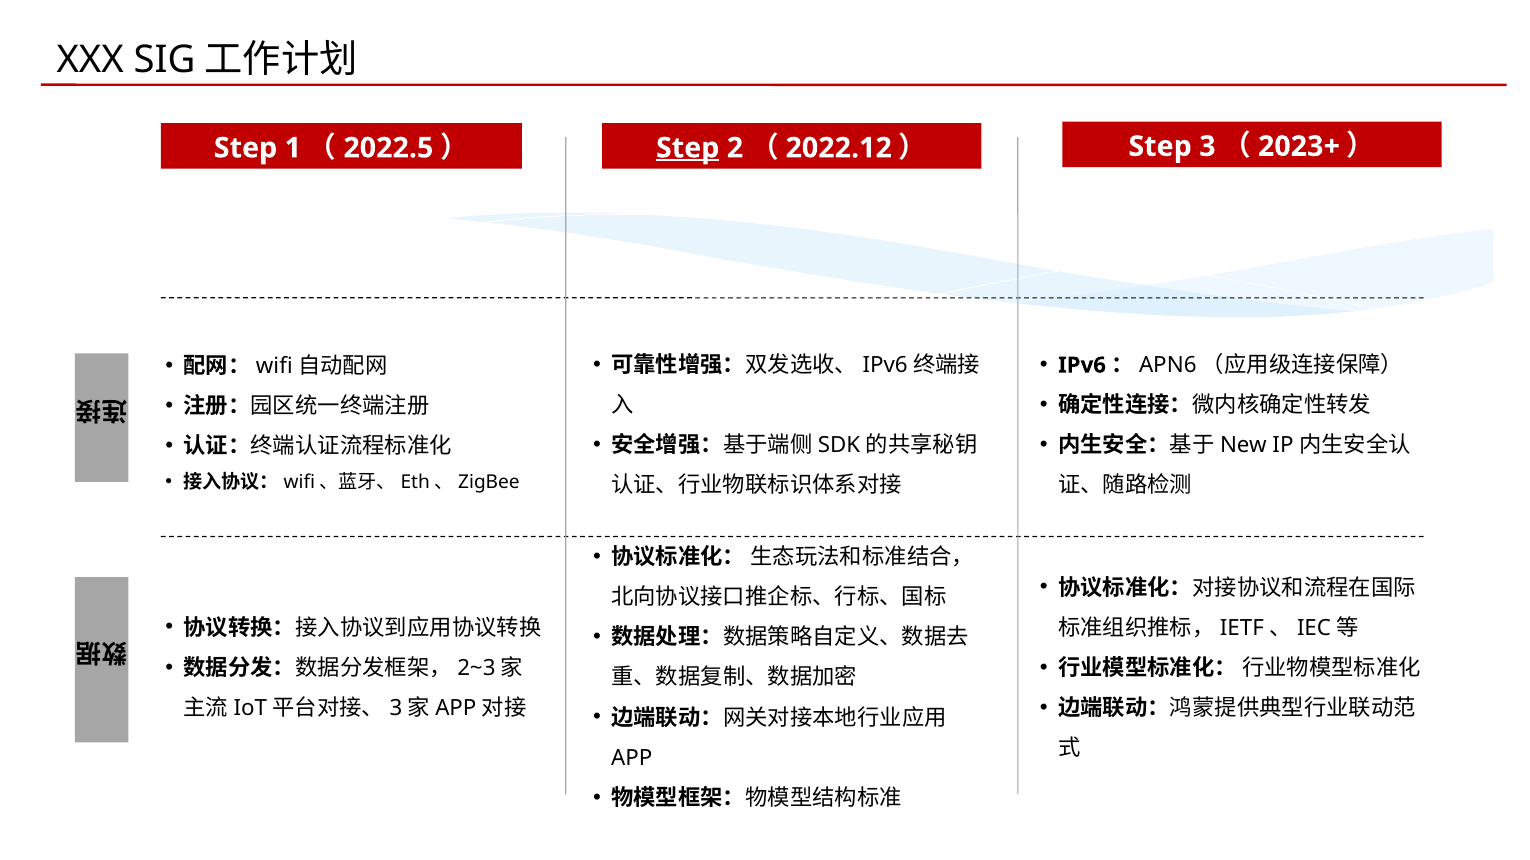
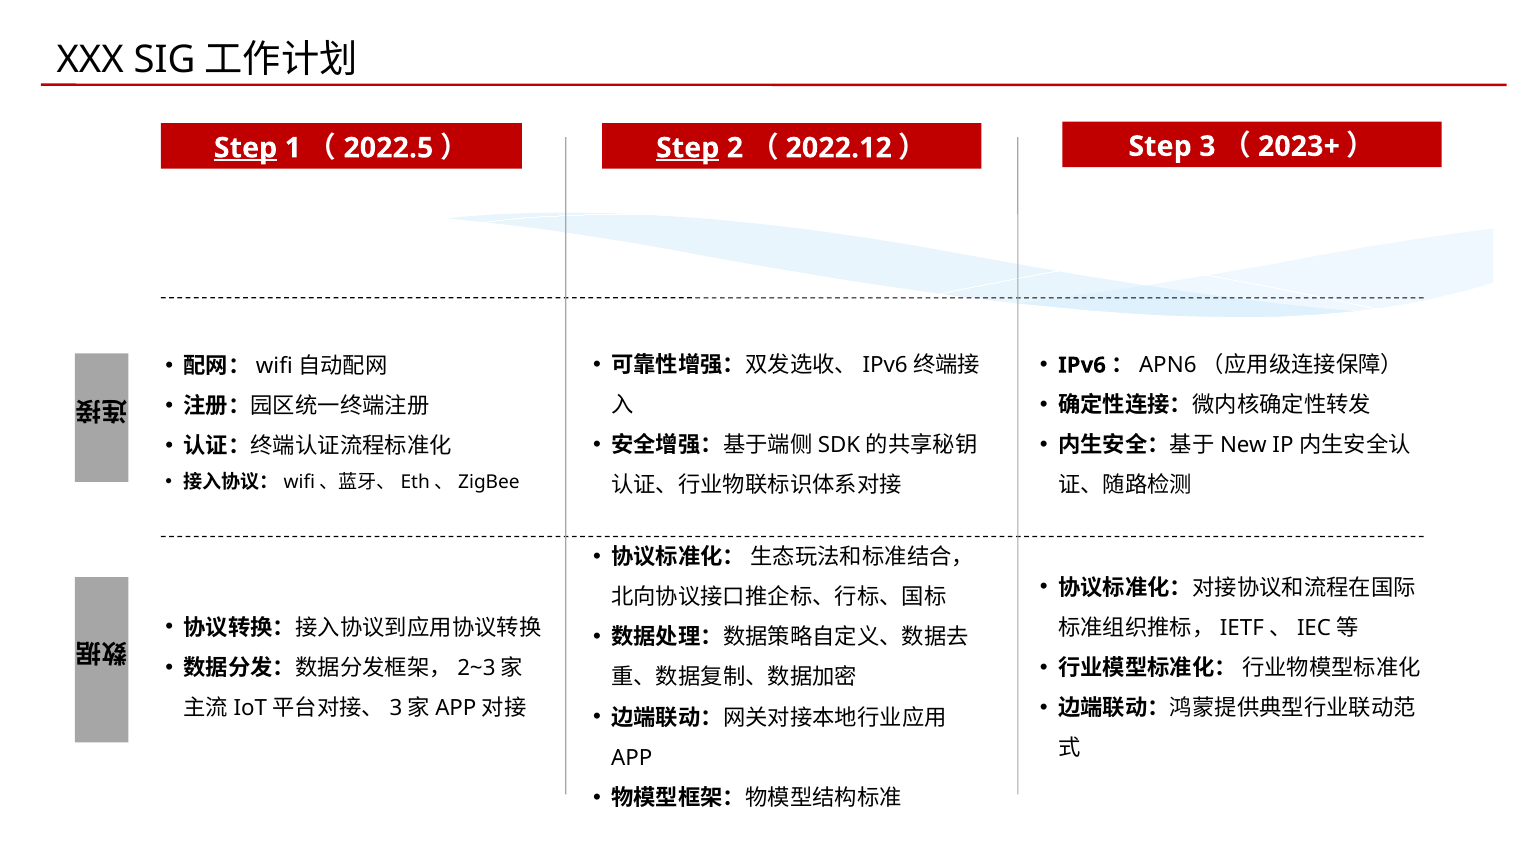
Step at (246, 148) underline: none -> present
